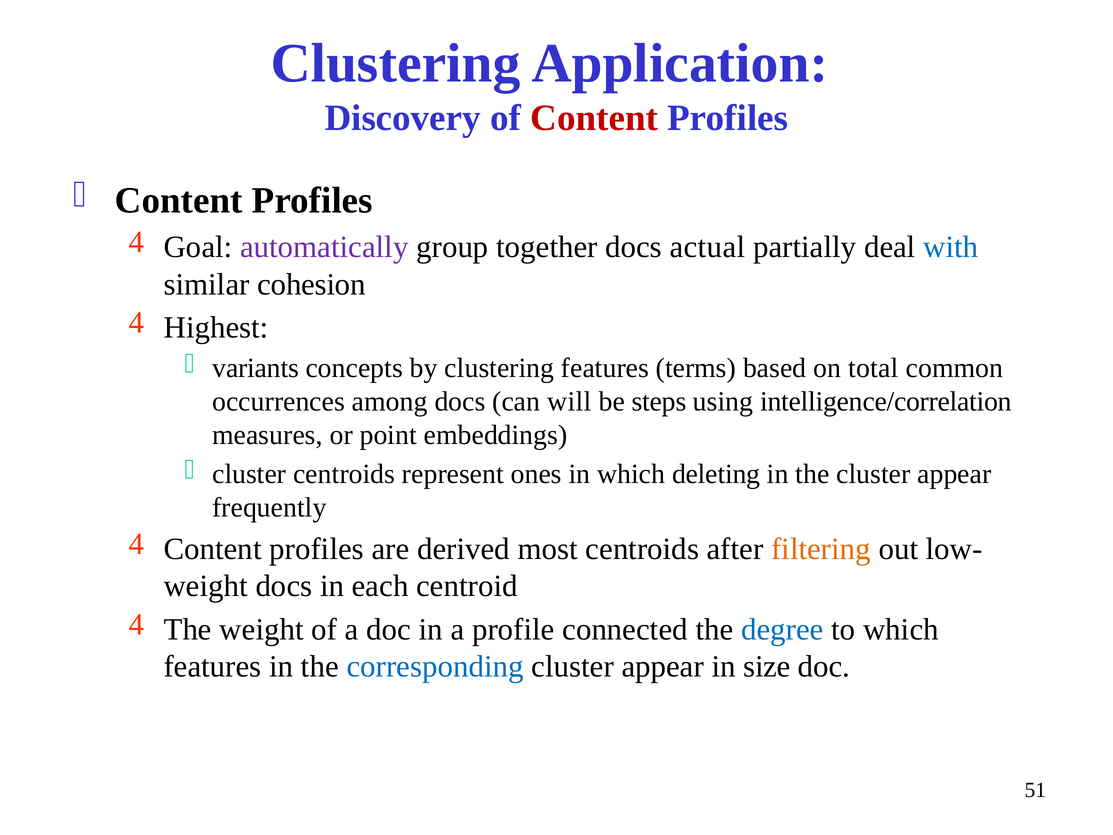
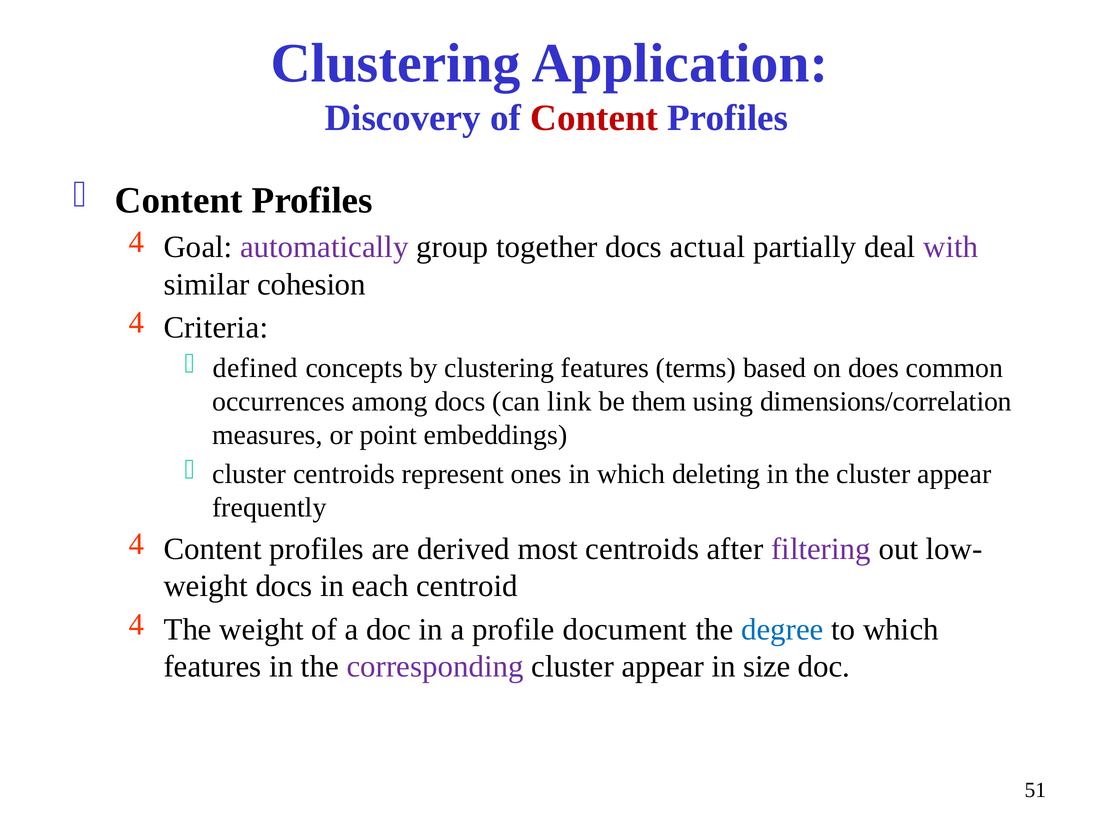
with colour: blue -> purple
Highest: Highest -> Criteria
variants: variants -> defined
total: total -> does
will: will -> link
steps: steps -> them
intelligence/correlation: intelligence/correlation -> dimensions/correlation
filtering colour: orange -> purple
connected: connected -> document
corresponding colour: blue -> purple
